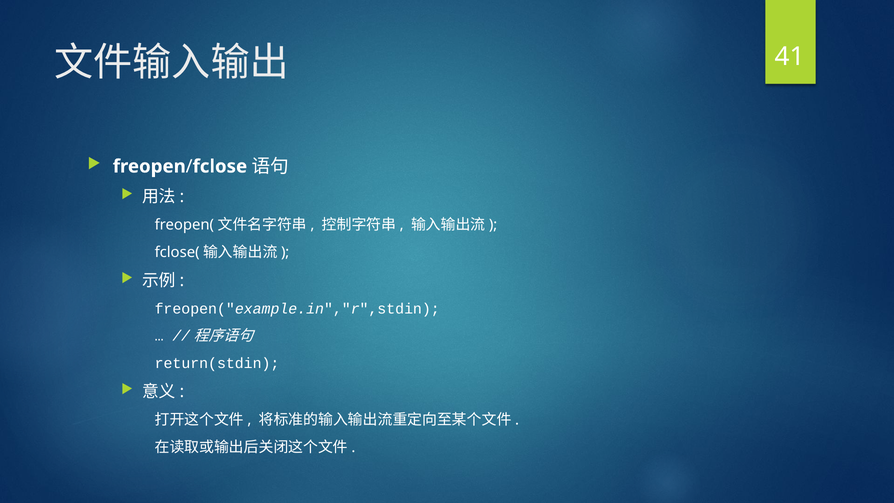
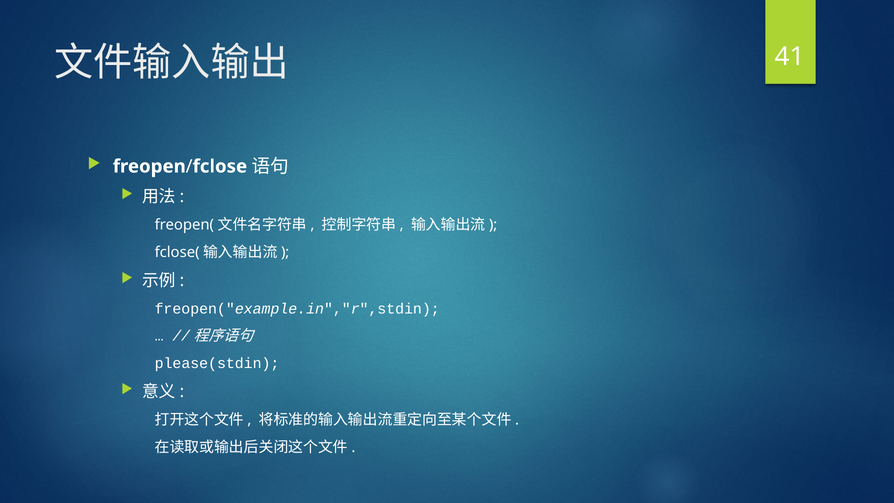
return(stdin: return(stdin -> please(stdin
